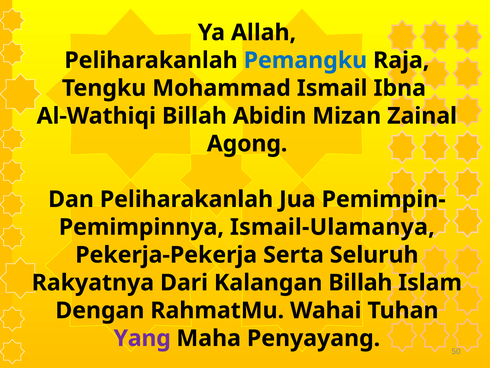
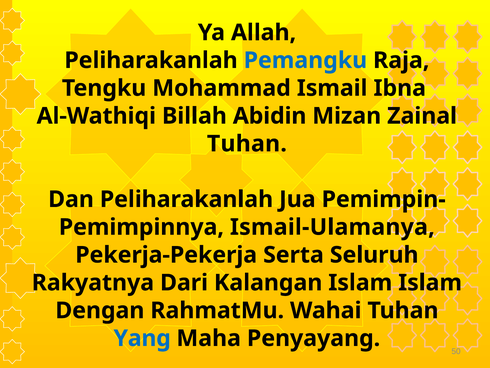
Agong at (247, 144): Agong -> Tuhan
Kalangan Billah: Billah -> Islam
Yang colour: purple -> blue
